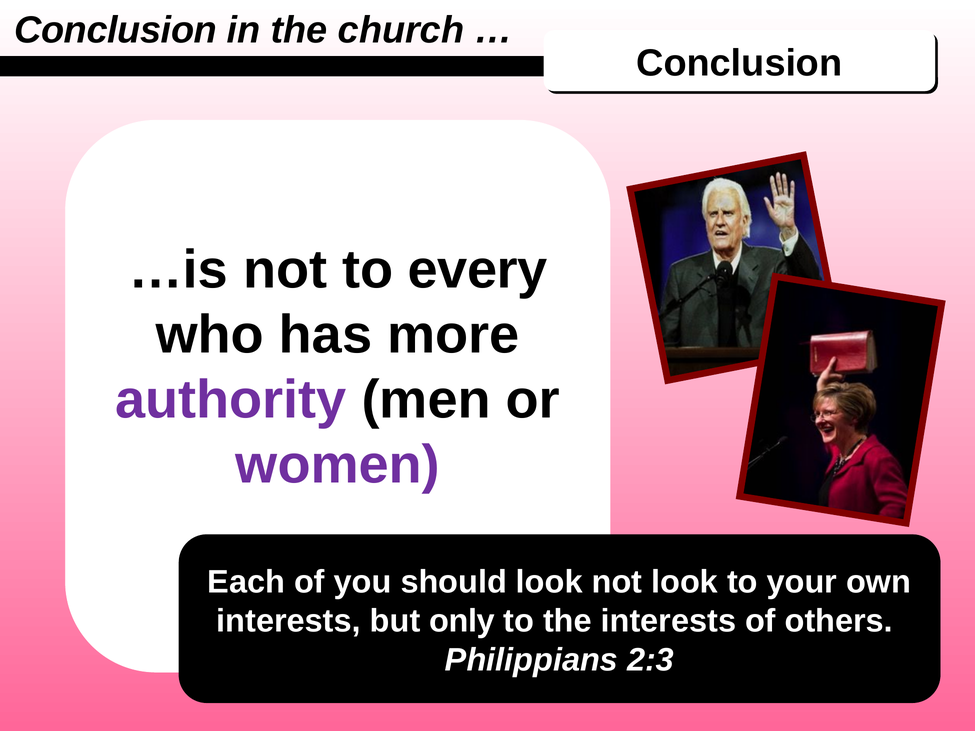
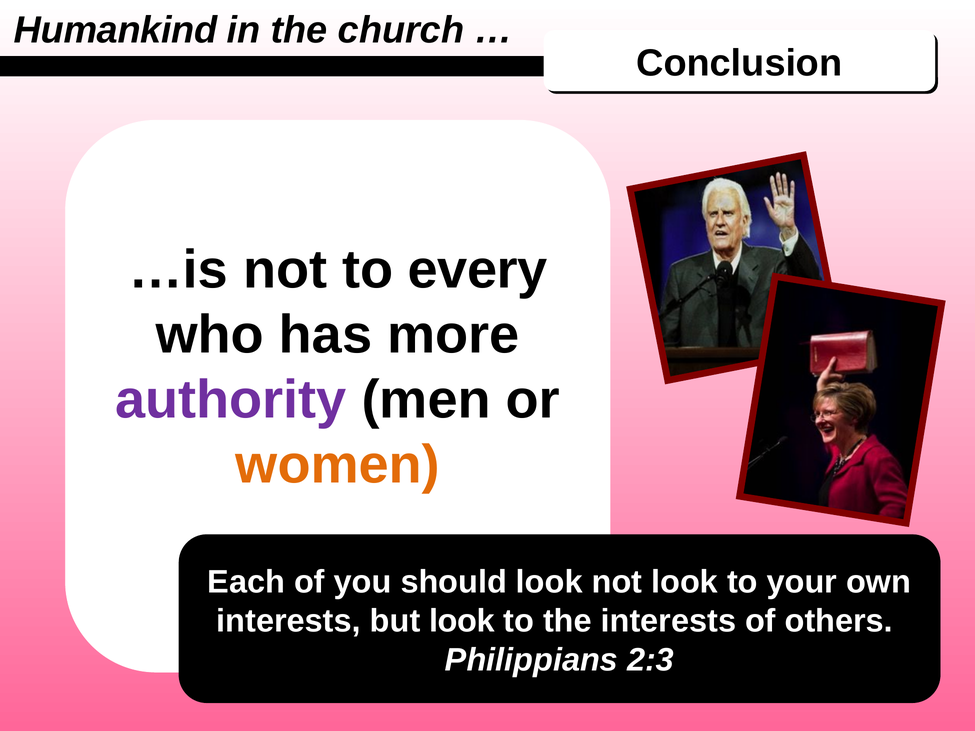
Conclusion at (116, 30): Conclusion -> Humankind
women colour: purple -> orange
but only: only -> look
